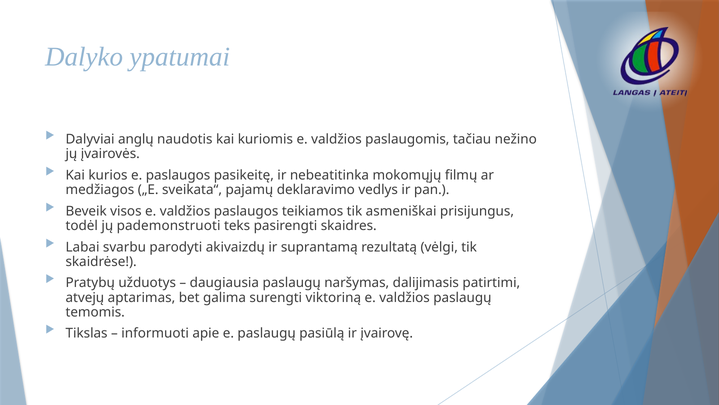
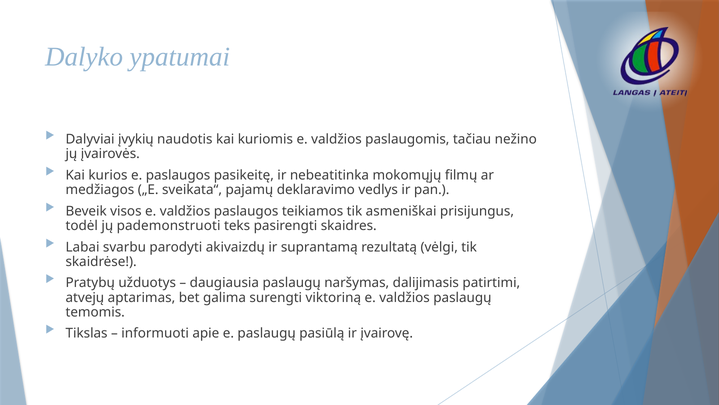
anglų: anglų -> įvykių
